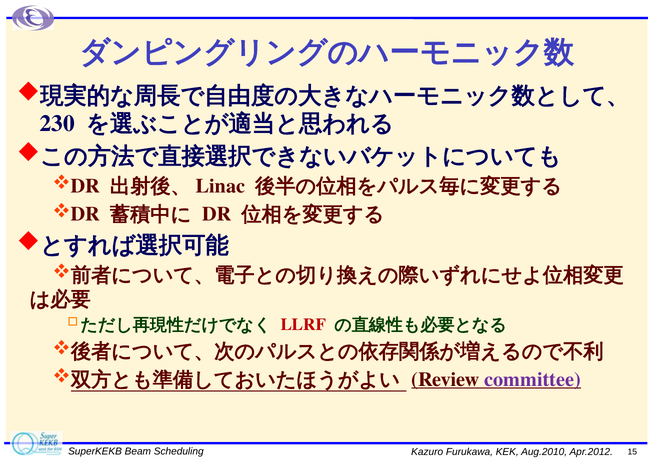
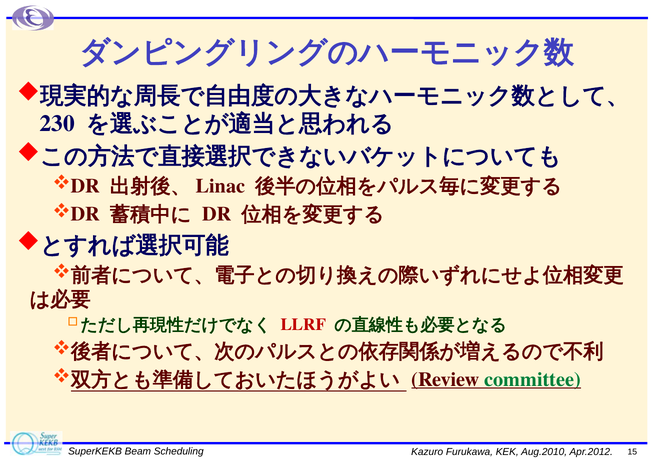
committee colour: purple -> green
